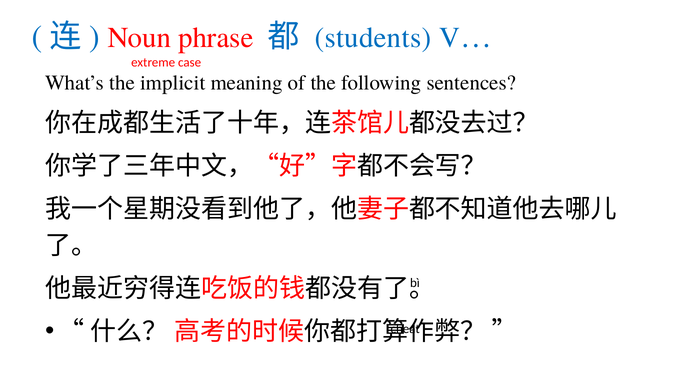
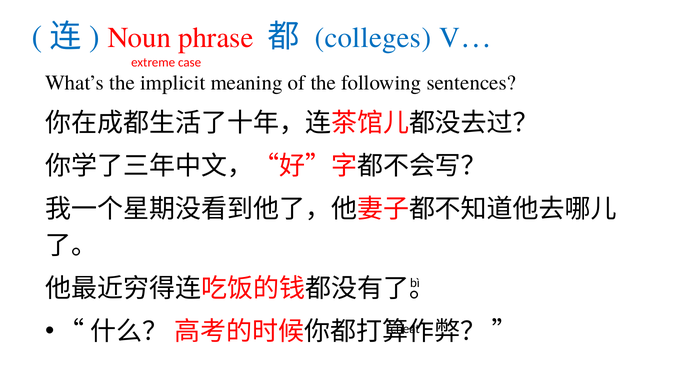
students: students -> colleges
